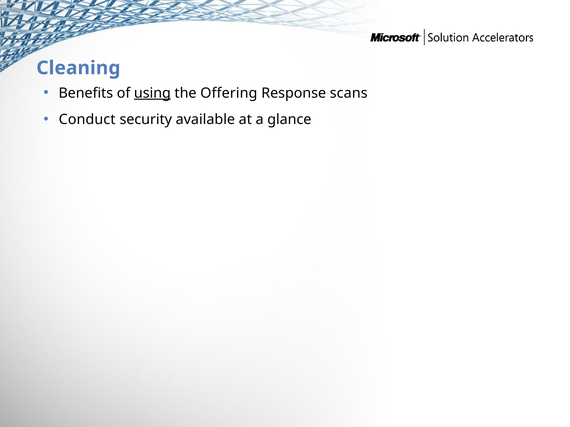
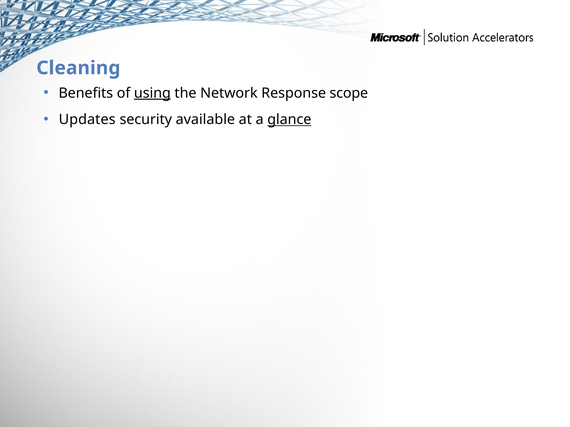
Offering: Offering -> Network
scans: scans -> scope
Conduct: Conduct -> Updates
glance underline: none -> present
